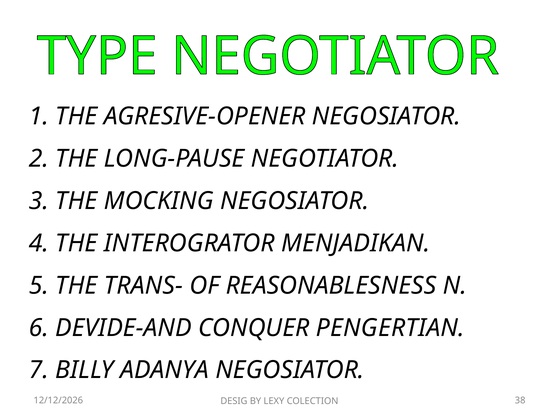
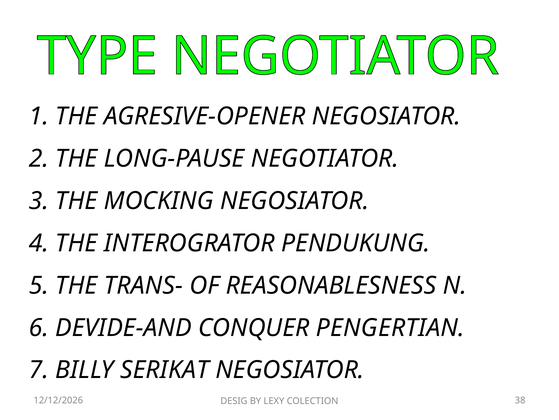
MENJADIKAN: MENJADIKAN -> PENDUKUNG
ADANYA: ADANYA -> SERIKAT
